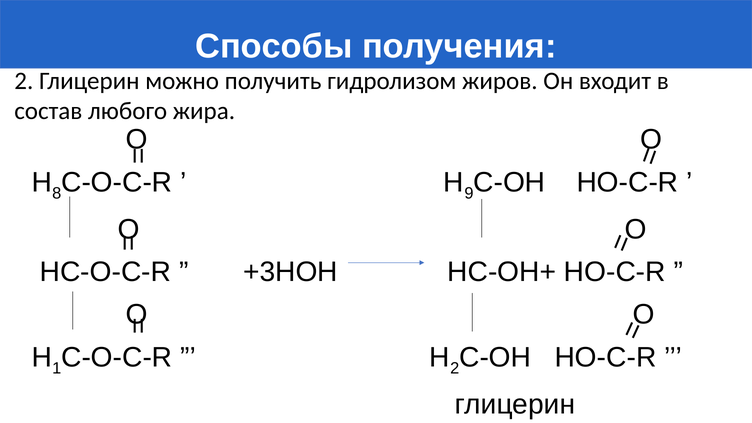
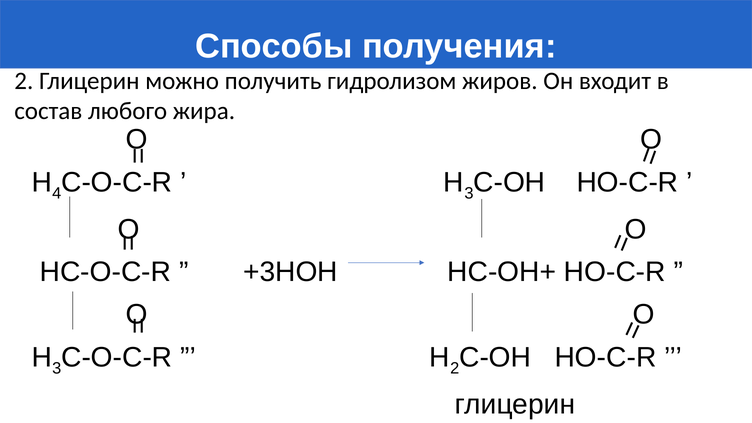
8: 8 -> 4
9 at (469, 193): 9 -> 3
1 at (57, 368): 1 -> 3
